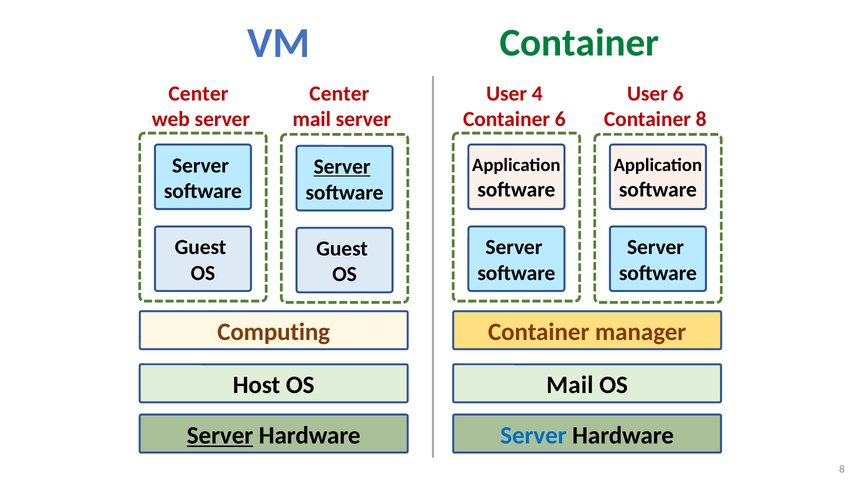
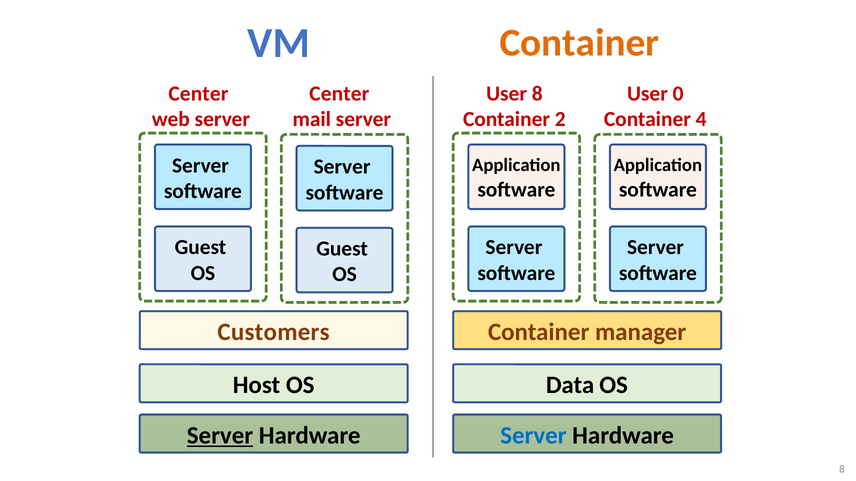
Container at (580, 43) colour: green -> orange
User 4: 4 -> 8
User 6: 6 -> 0
Container 6: 6 -> 2
Container 8: 8 -> 4
Server at (342, 167) underline: present -> none
Computing: Computing -> Customers
Mail at (570, 385): Mail -> Data
